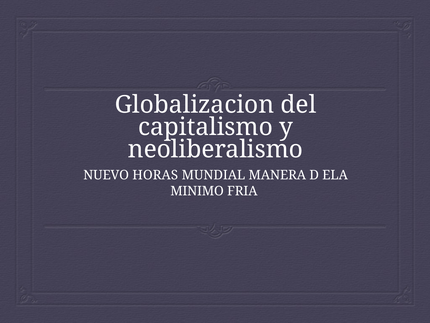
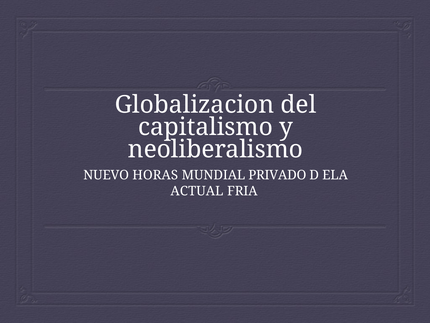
MANERA: MANERA -> PRIVADO
MINIMO: MINIMO -> ACTUAL
